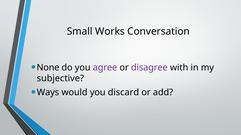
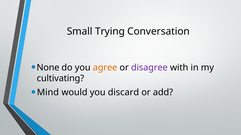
Works: Works -> Trying
agree colour: purple -> orange
subjective: subjective -> cultivating
Ways: Ways -> Mind
